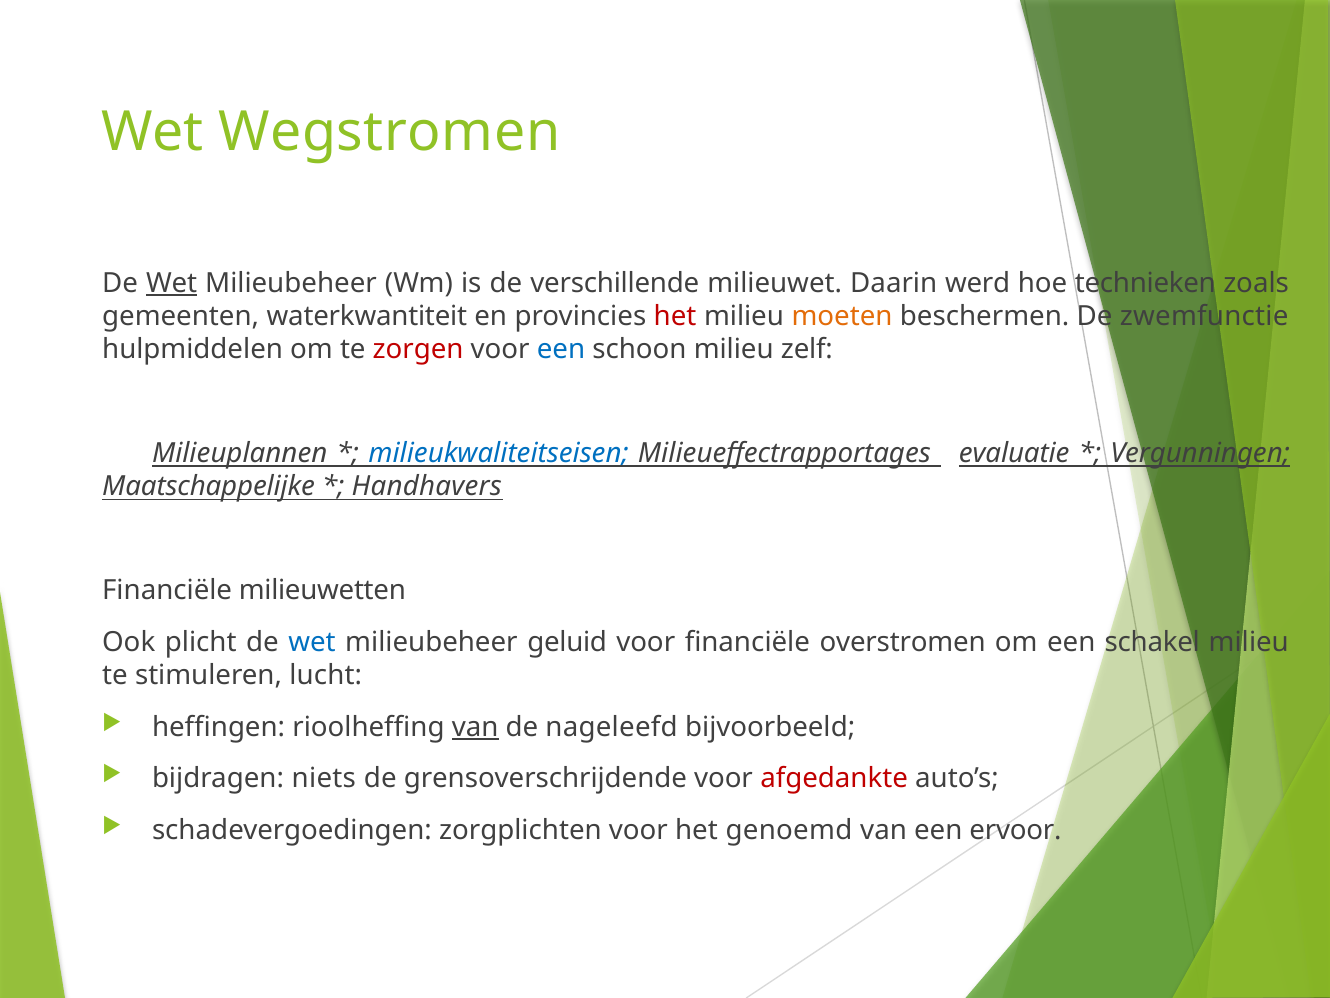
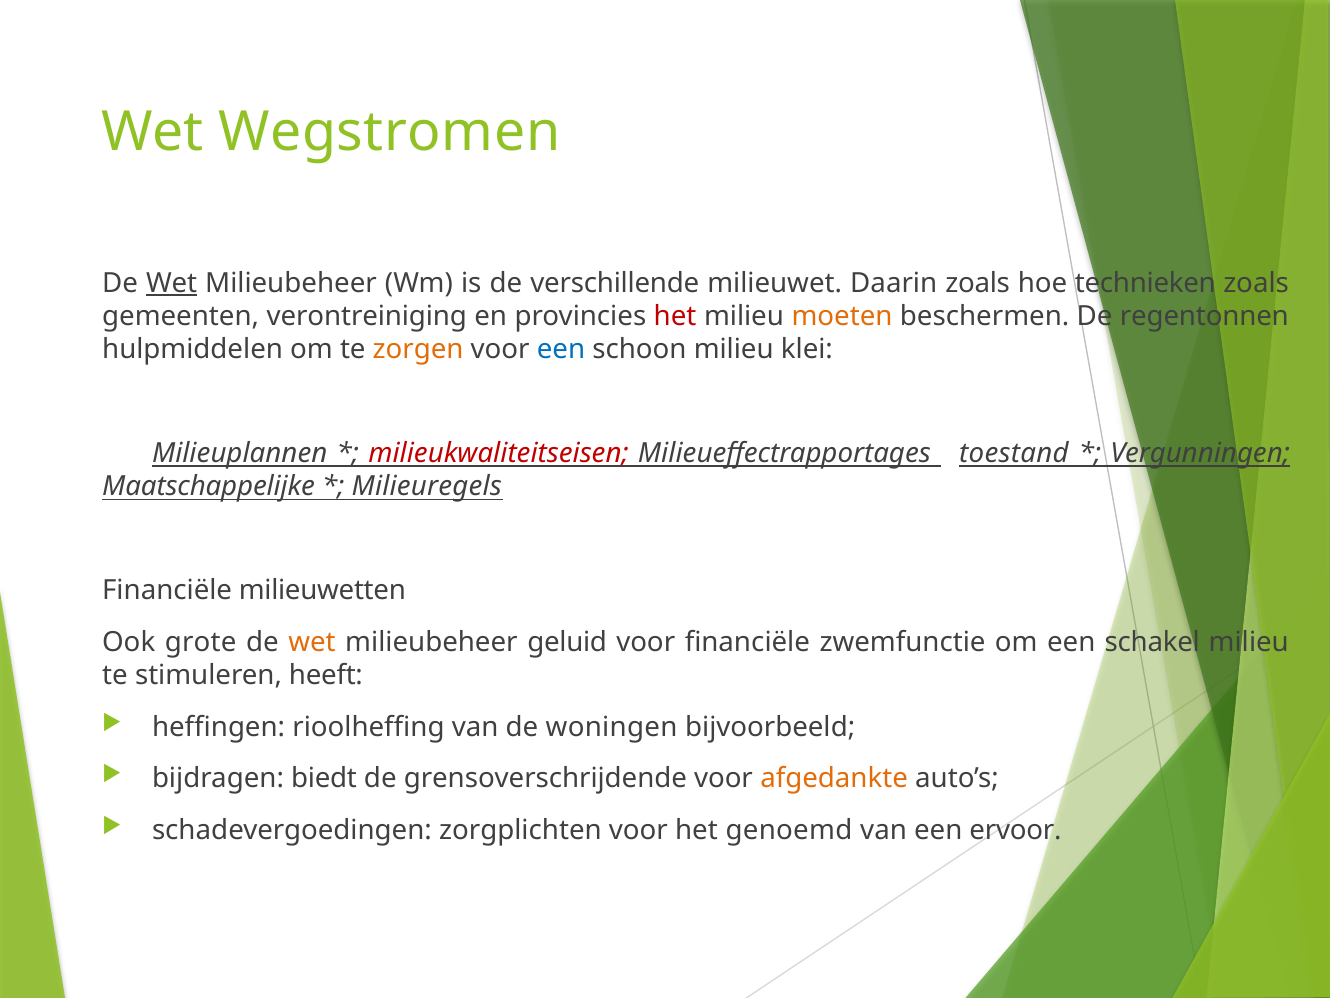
Daarin werd: werd -> zoals
waterkwantiteit: waterkwantiteit -> verontreiniging
zwemfunctie: zwemfunctie -> regentonnen
zorgen colour: red -> orange
zelf: zelf -> klei
milieukwaliteitseisen colour: blue -> red
evaluatie: evaluatie -> toestand
Handhavers: Handhavers -> Milieuregels
plicht: plicht -> grote
wet at (312, 642) colour: blue -> orange
overstromen: overstromen -> zwemfunctie
lucht: lucht -> heeft
van at (475, 727) underline: present -> none
nageleefd: nageleefd -> woningen
niets: niets -> biedt
afgedankte colour: red -> orange
